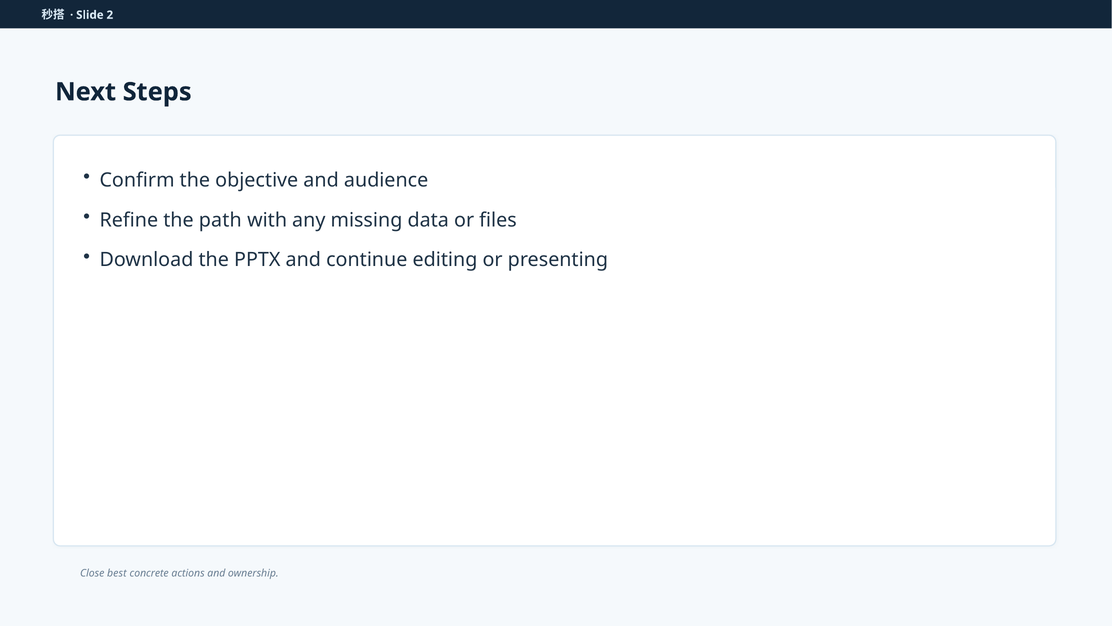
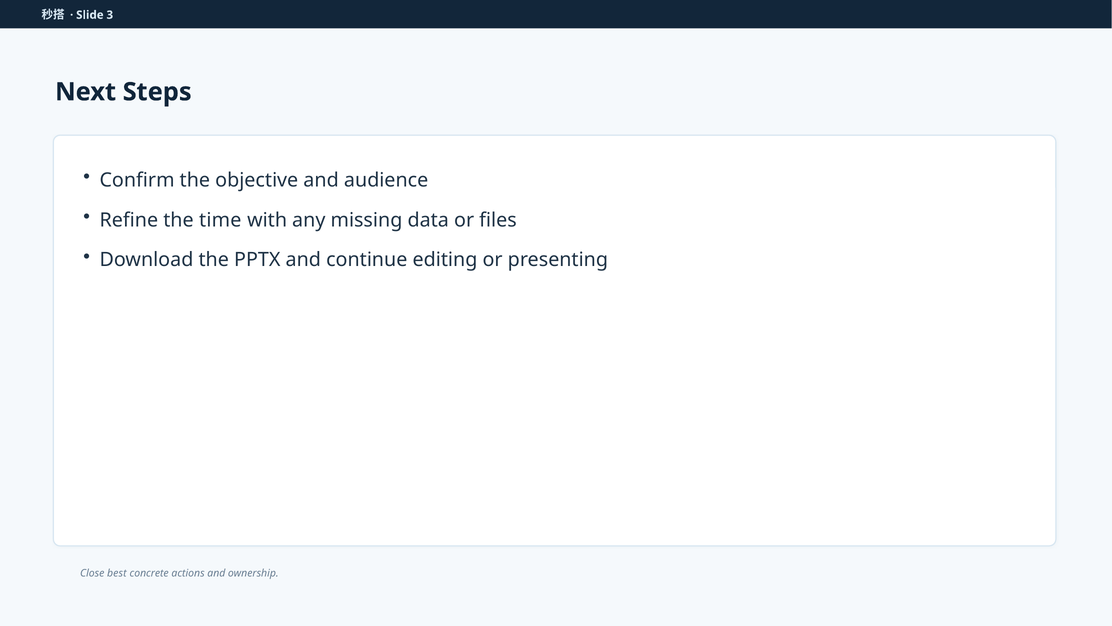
2: 2 -> 3
path: path -> time
